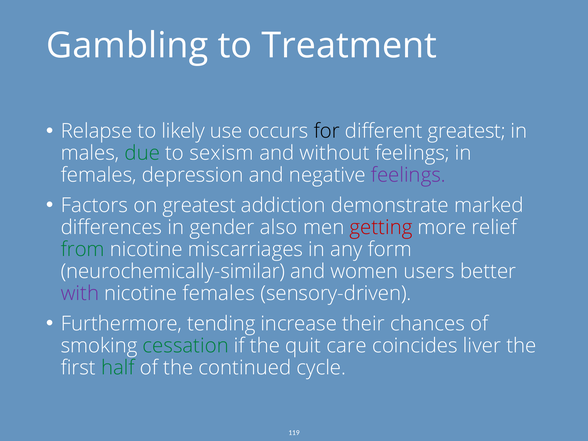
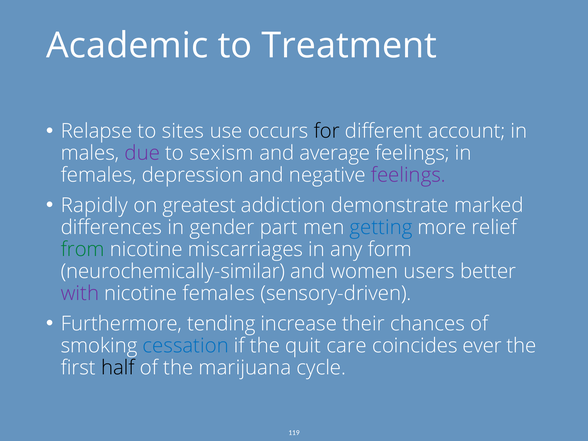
Gambling: Gambling -> Academic
likely: likely -> sites
different greatest: greatest -> account
due colour: green -> purple
without: without -> average
Factors: Factors -> Rapidly
also: also -> part
getting colour: red -> blue
cessation colour: green -> blue
liver: liver -> ever
half colour: green -> black
continued: continued -> marijuana
